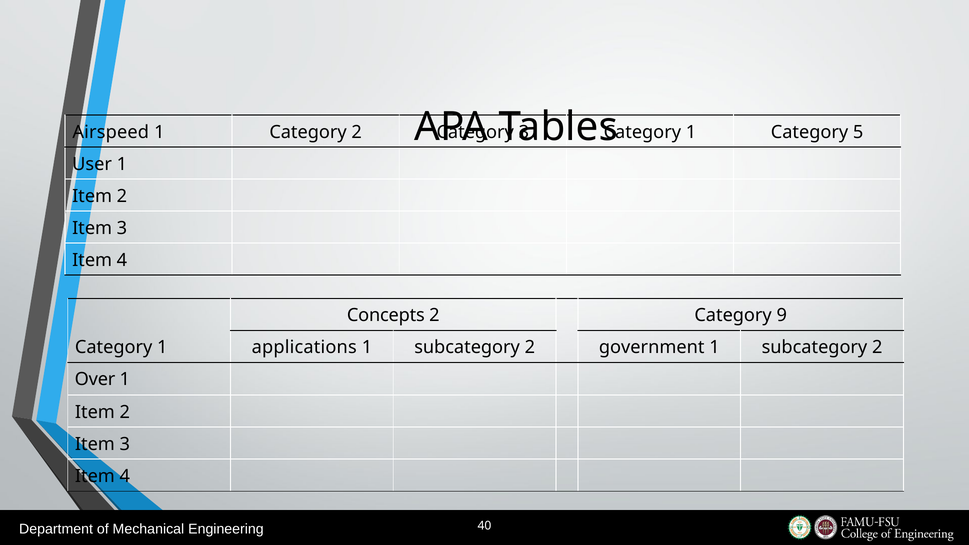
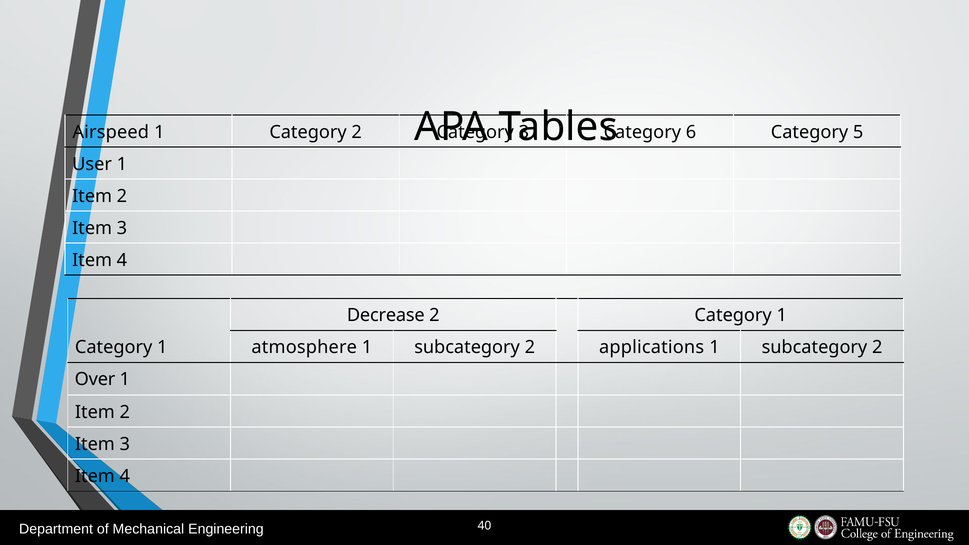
1 at (691, 132): 1 -> 6
Concepts: Concepts -> Decrease
2 Category 9: 9 -> 1
applications: applications -> atmosphere
government: government -> applications
